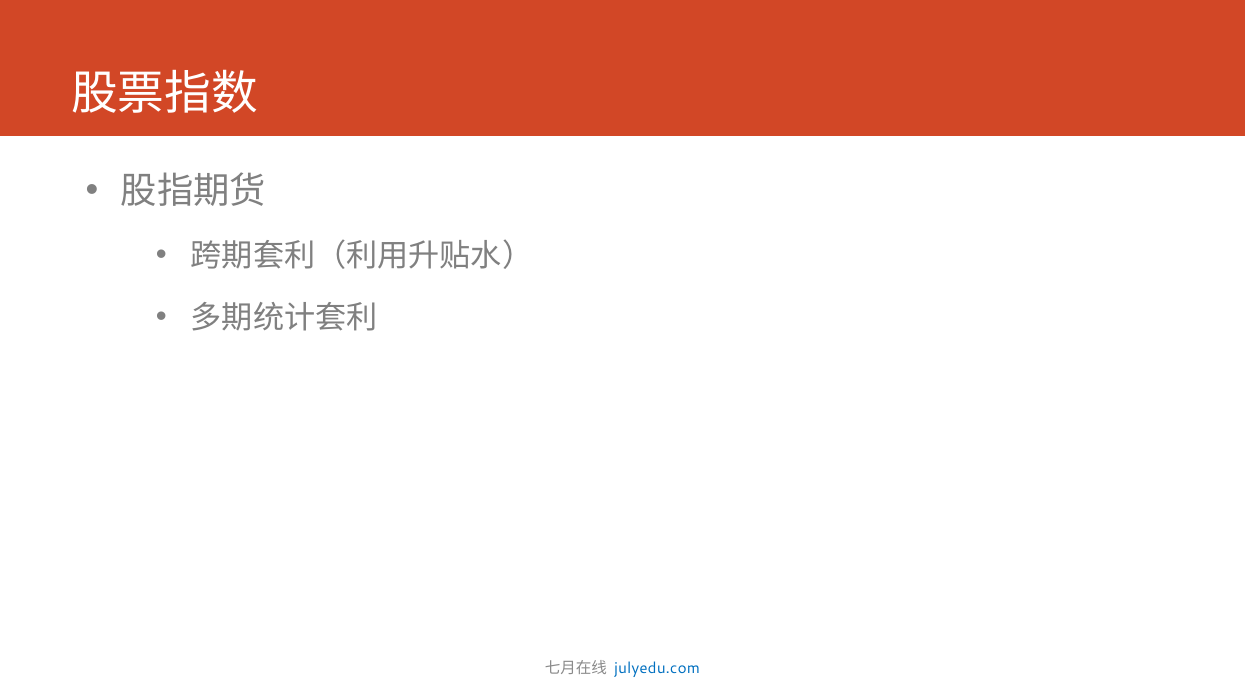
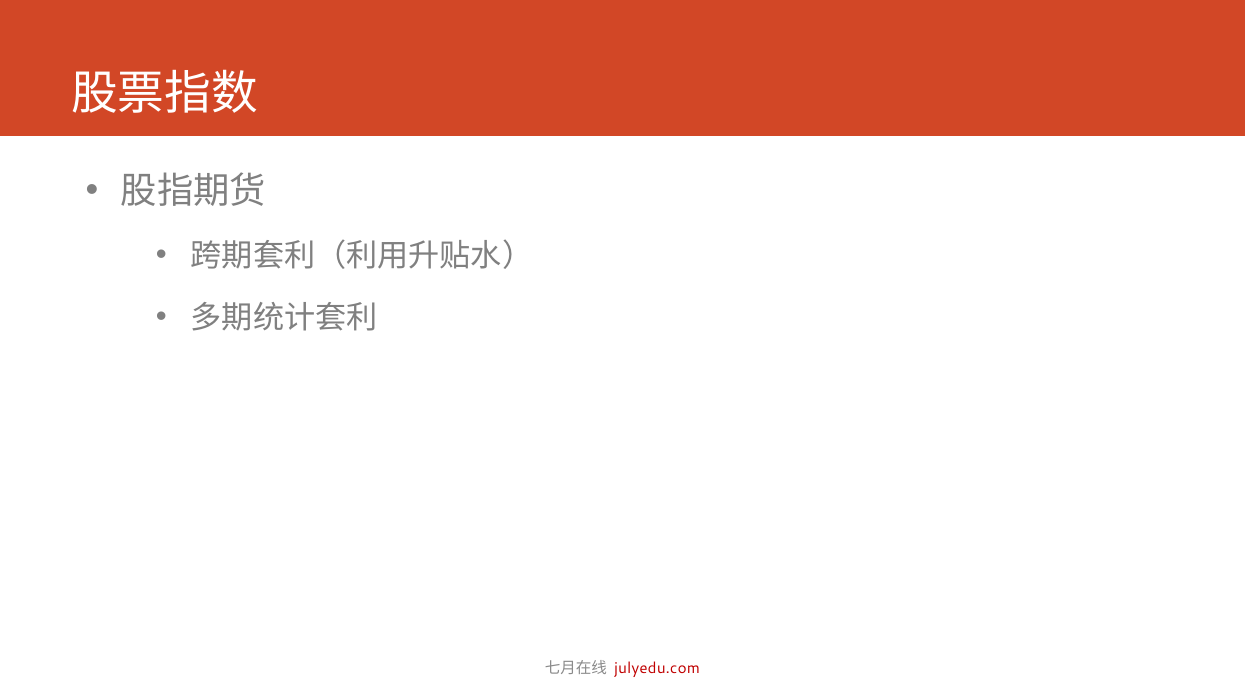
julyedu.com colour: blue -> red
